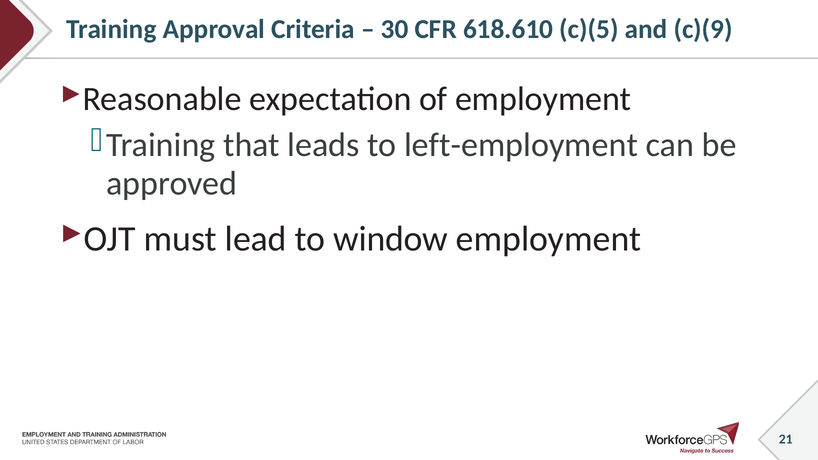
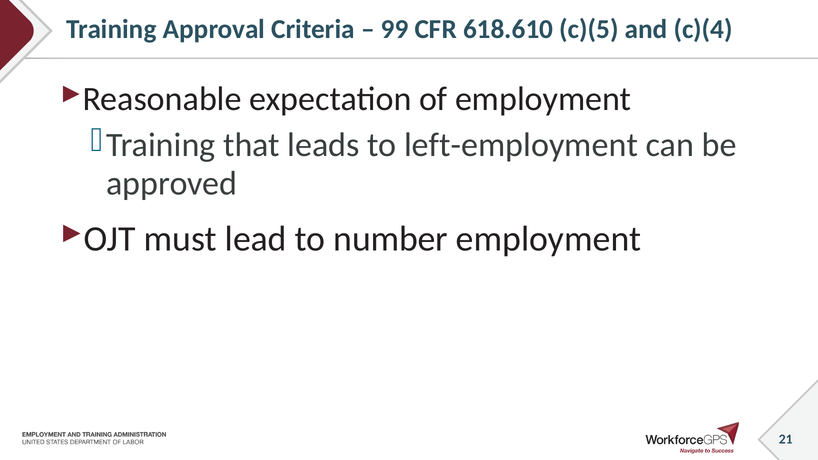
30: 30 -> 99
c)(9: c)(9 -> c)(4
window: window -> number
